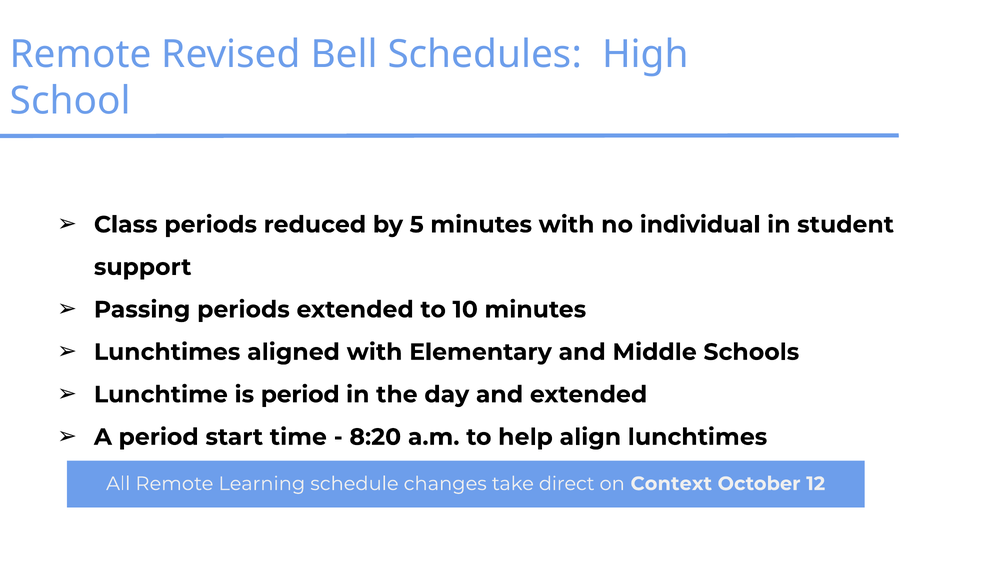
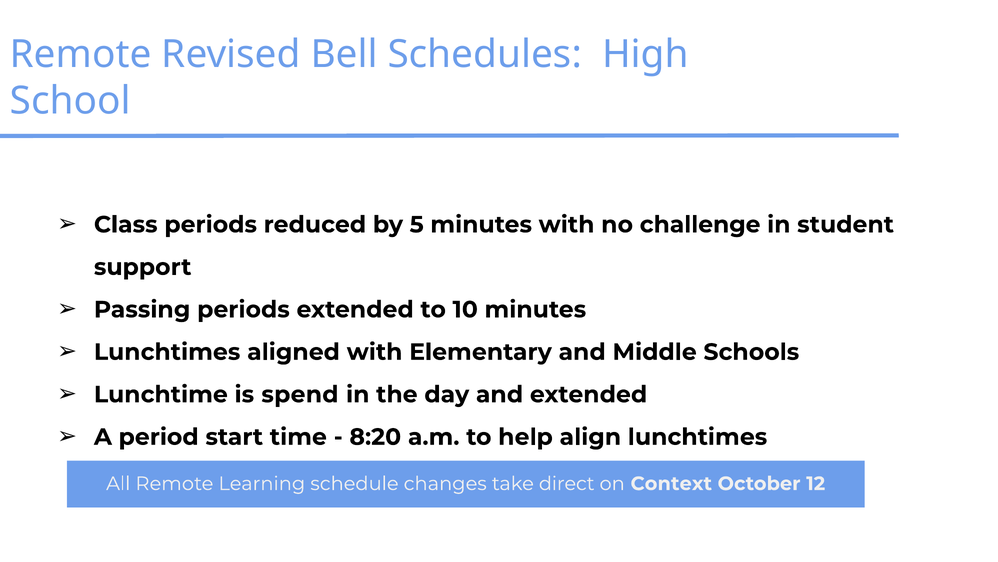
individual: individual -> challenge
is period: period -> spend
